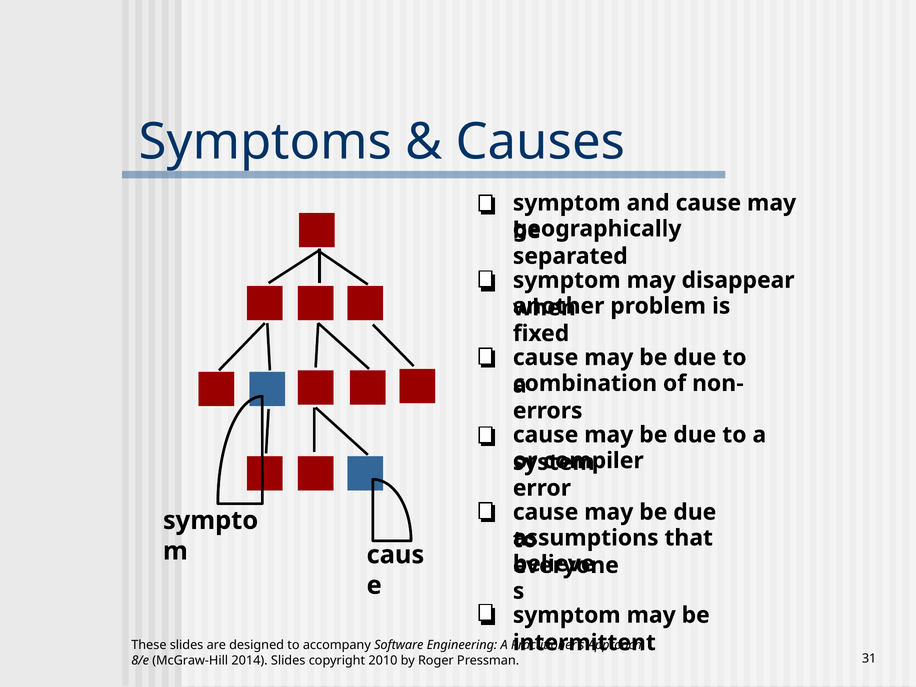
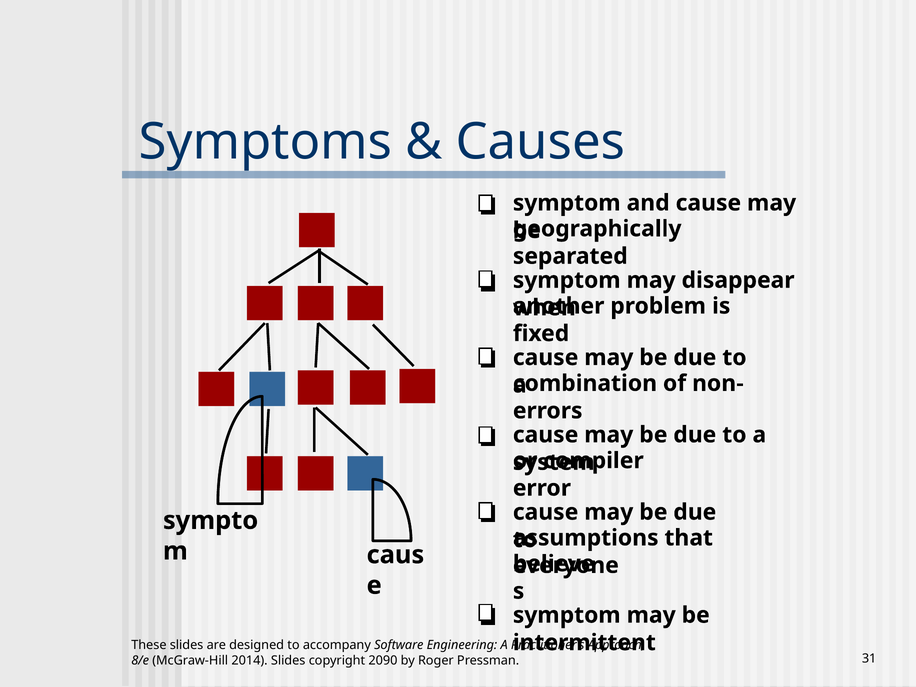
2010: 2010 -> 2090
